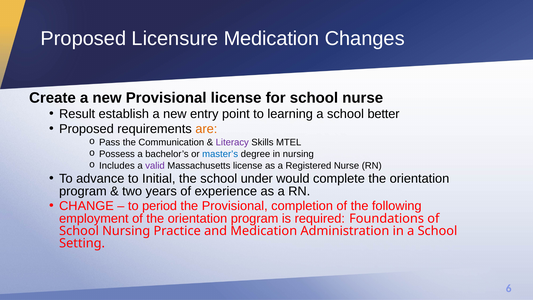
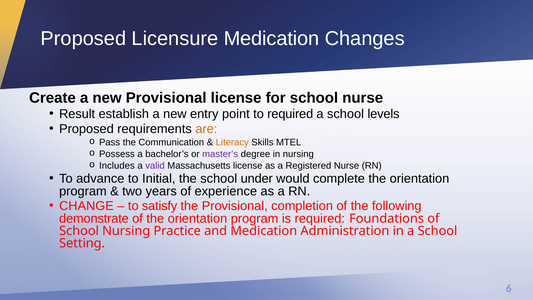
to learning: learning -> required
better: better -> levels
Literacy colour: purple -> orange
master’s colour: blue -> purple
period: period -> satisfy
employment: employment -> demonstrate
